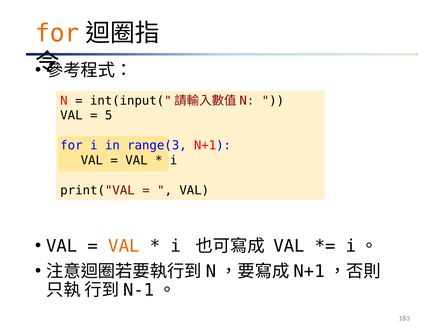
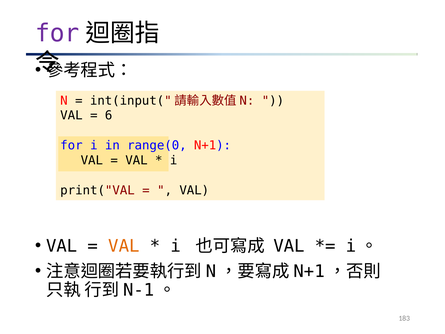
for at (57, 33) colour: orange -> purple
5: 5 -> 6
range(3: range(3 -> range(0
